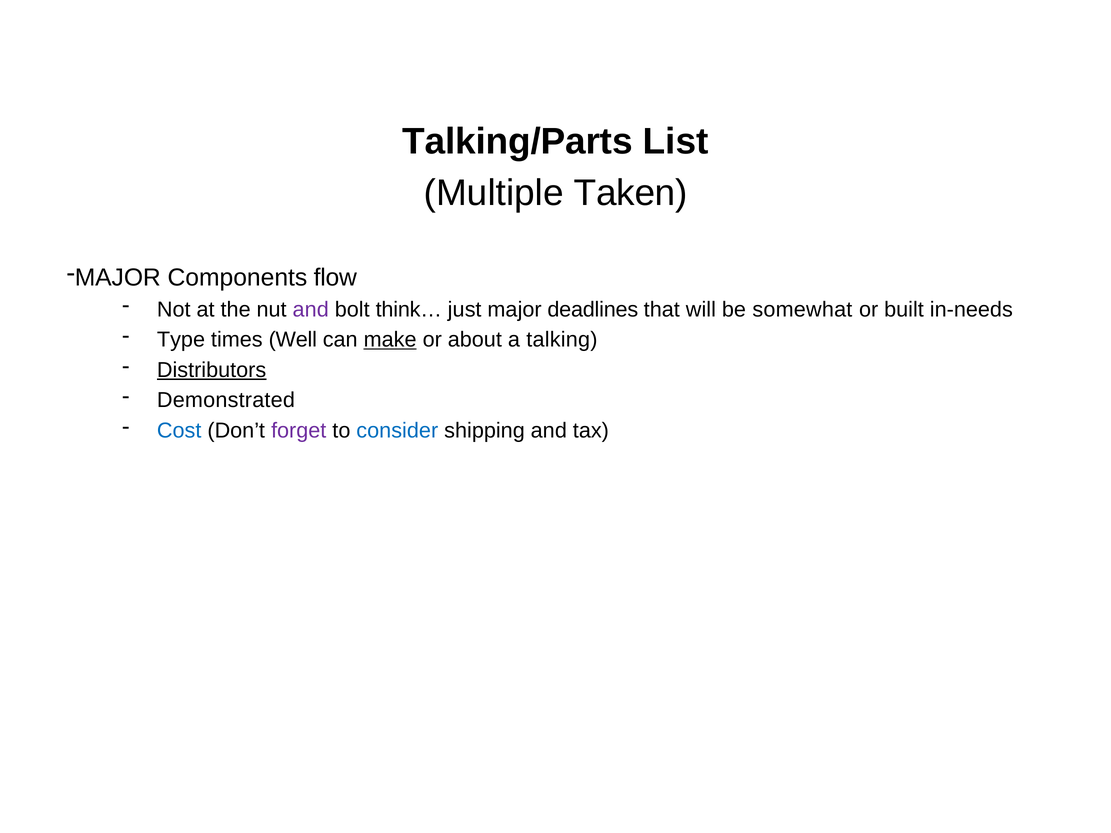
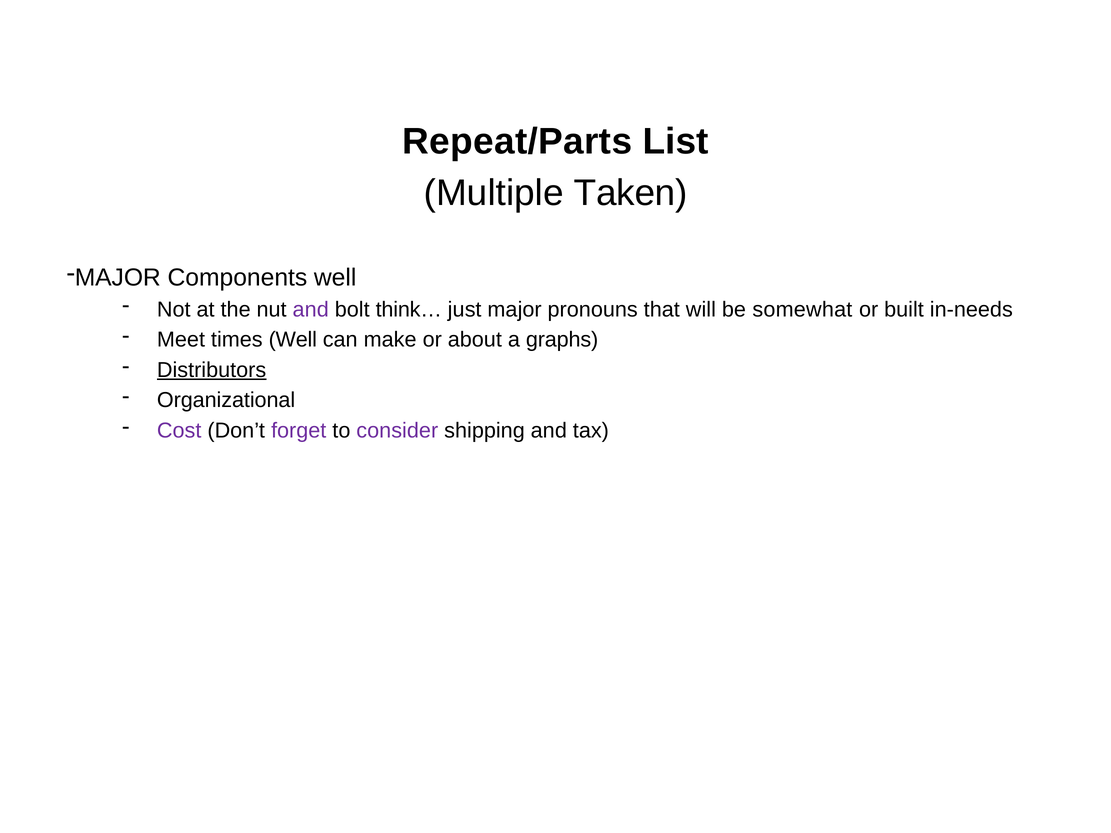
Talking/Parts: Talking/Parts -> Repeat/Parts
Components flow: flow -> well
deadlines: deadlines -> pronouns
Type: Type -> Meet
make underline: present -> none
talking: talking -> graphs
Demonstrated: Demonstrated -> Organizational
Cost colour: blue -> purple
consider colour: blue -> purple
